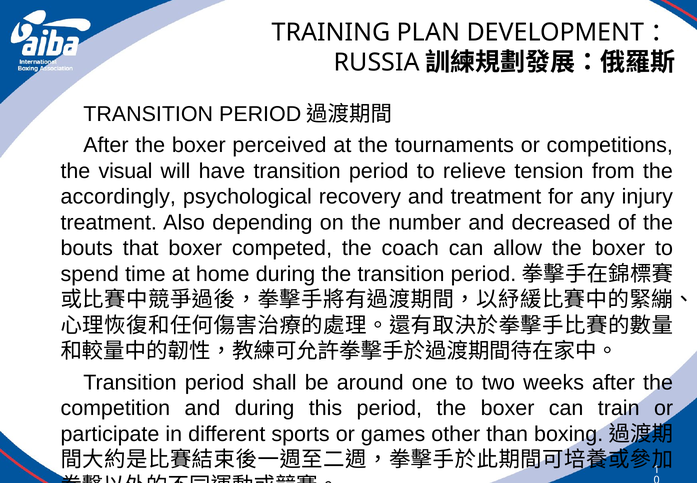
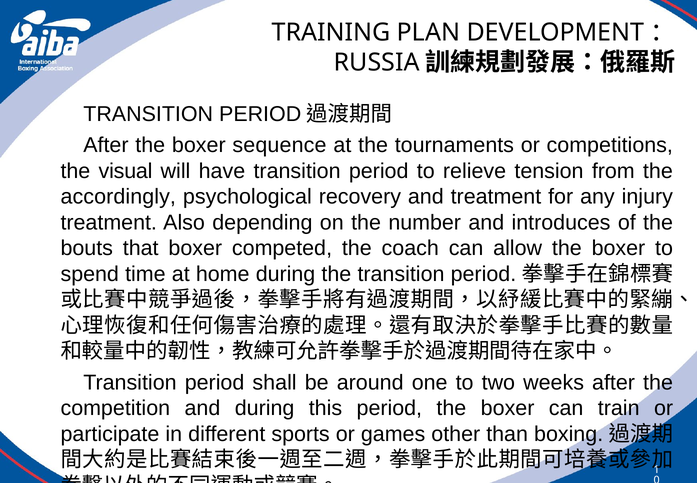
perceived: perceived -> sequence
decreased: decreased -> introduces
